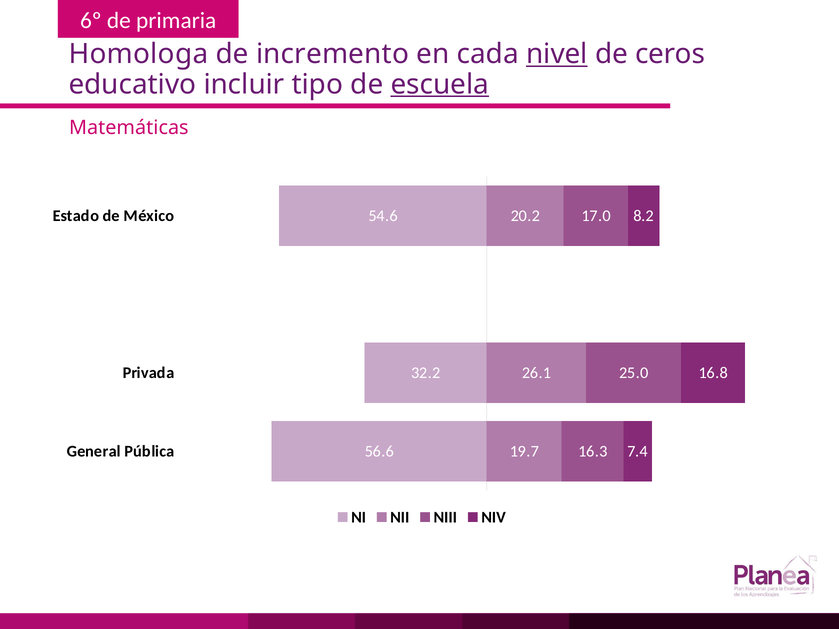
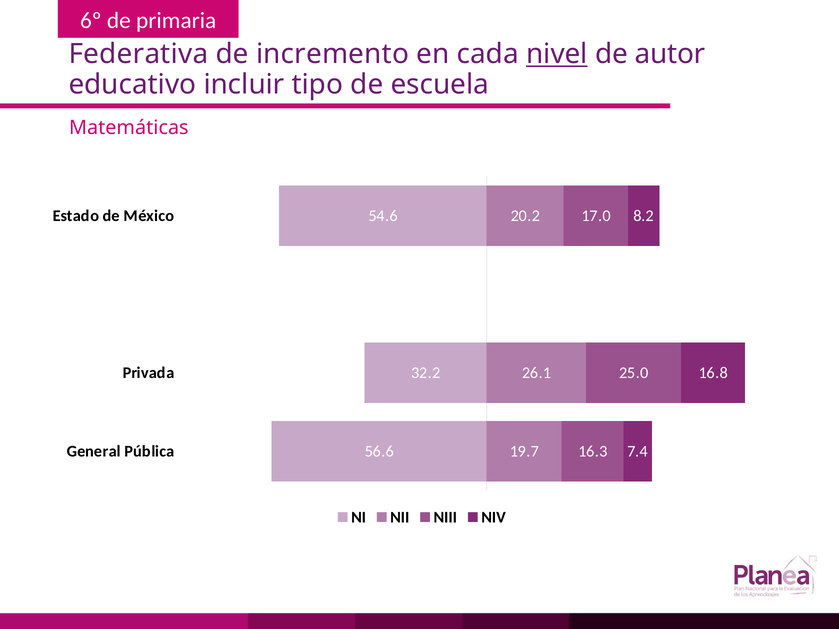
Homologa: Homologa -> Federativa
ceros: ceros -> autor
escuela underline: present -> none
